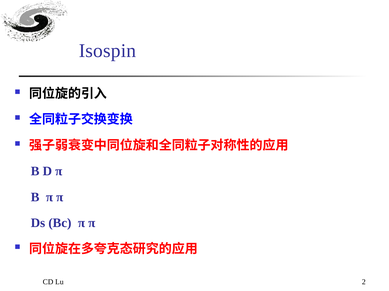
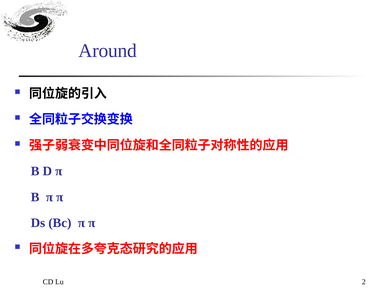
Isospin: Isospin -> Around
